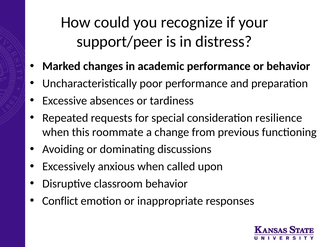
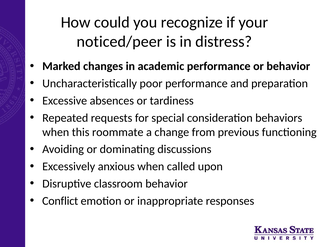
support/peer: support/peer -> noticed/peer
resilience: resilience -> behaviors
